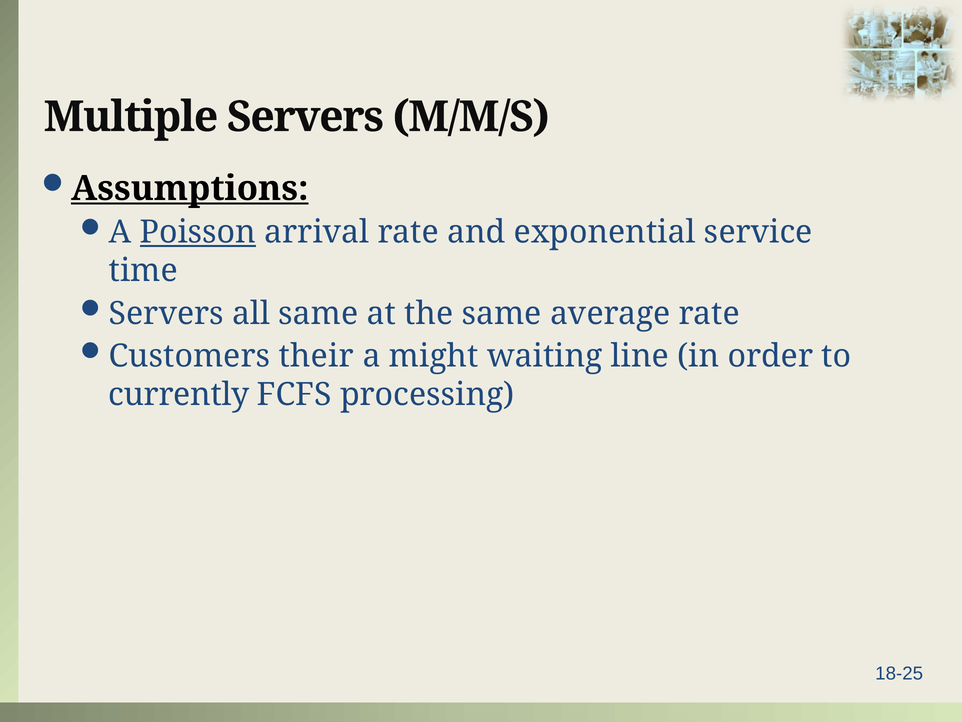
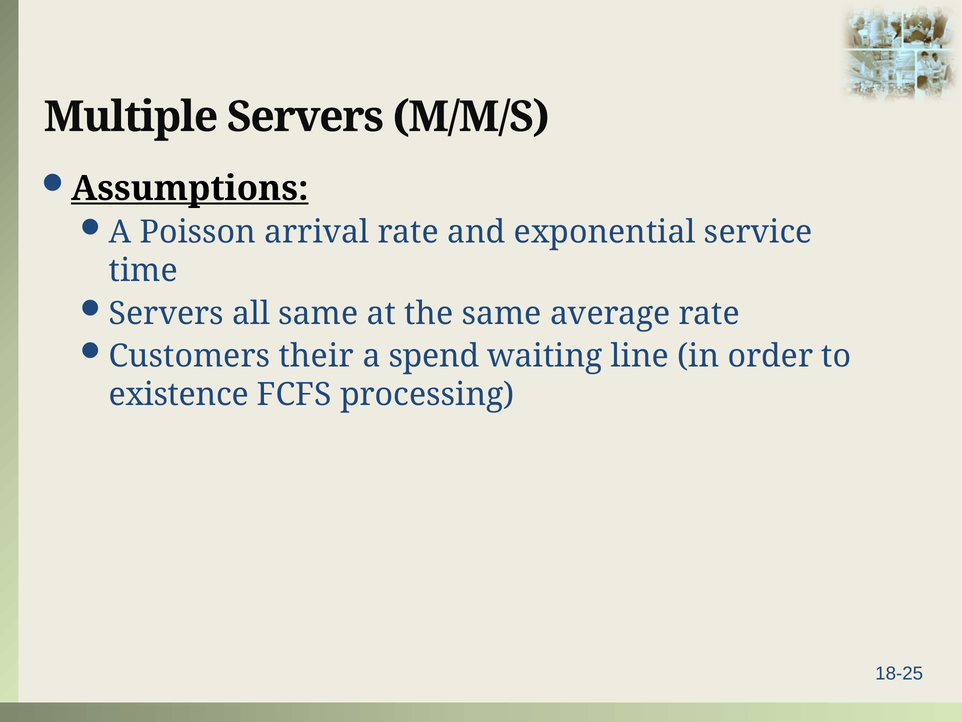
Poisson underline: present -> none
might: might -> spend
currently: currently -> existence
